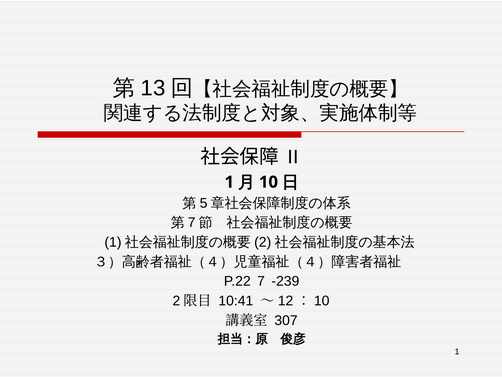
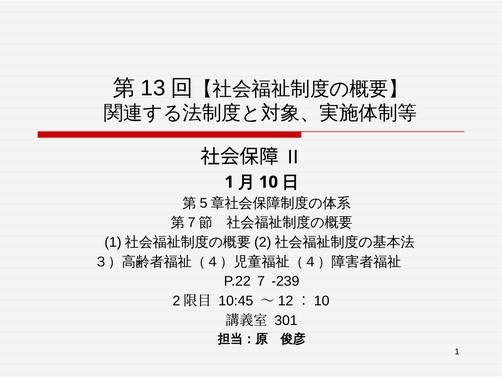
10:41: 10:41 -> 10:45
307: 307 -> 301
